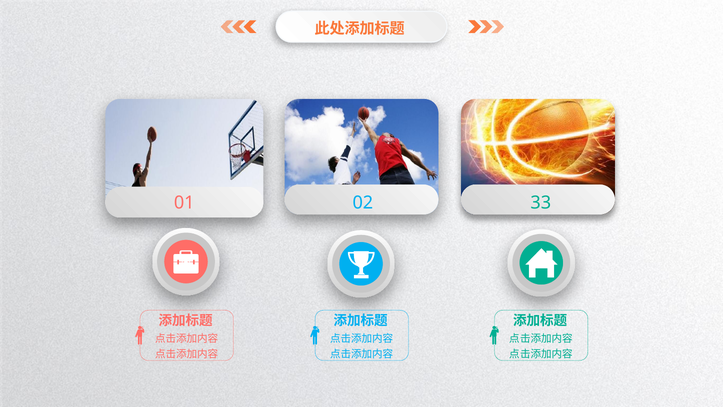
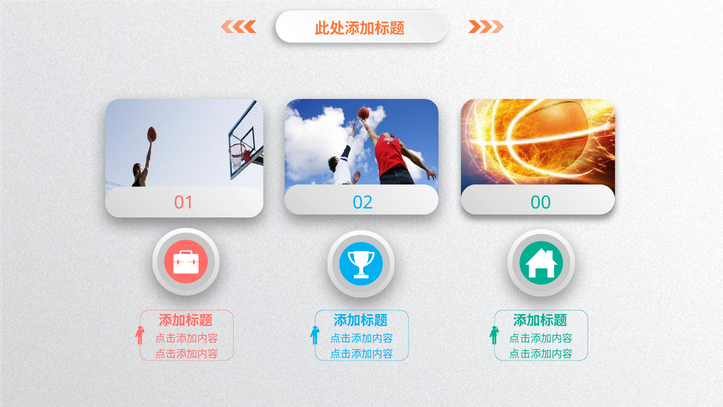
33: 33 -> 00
